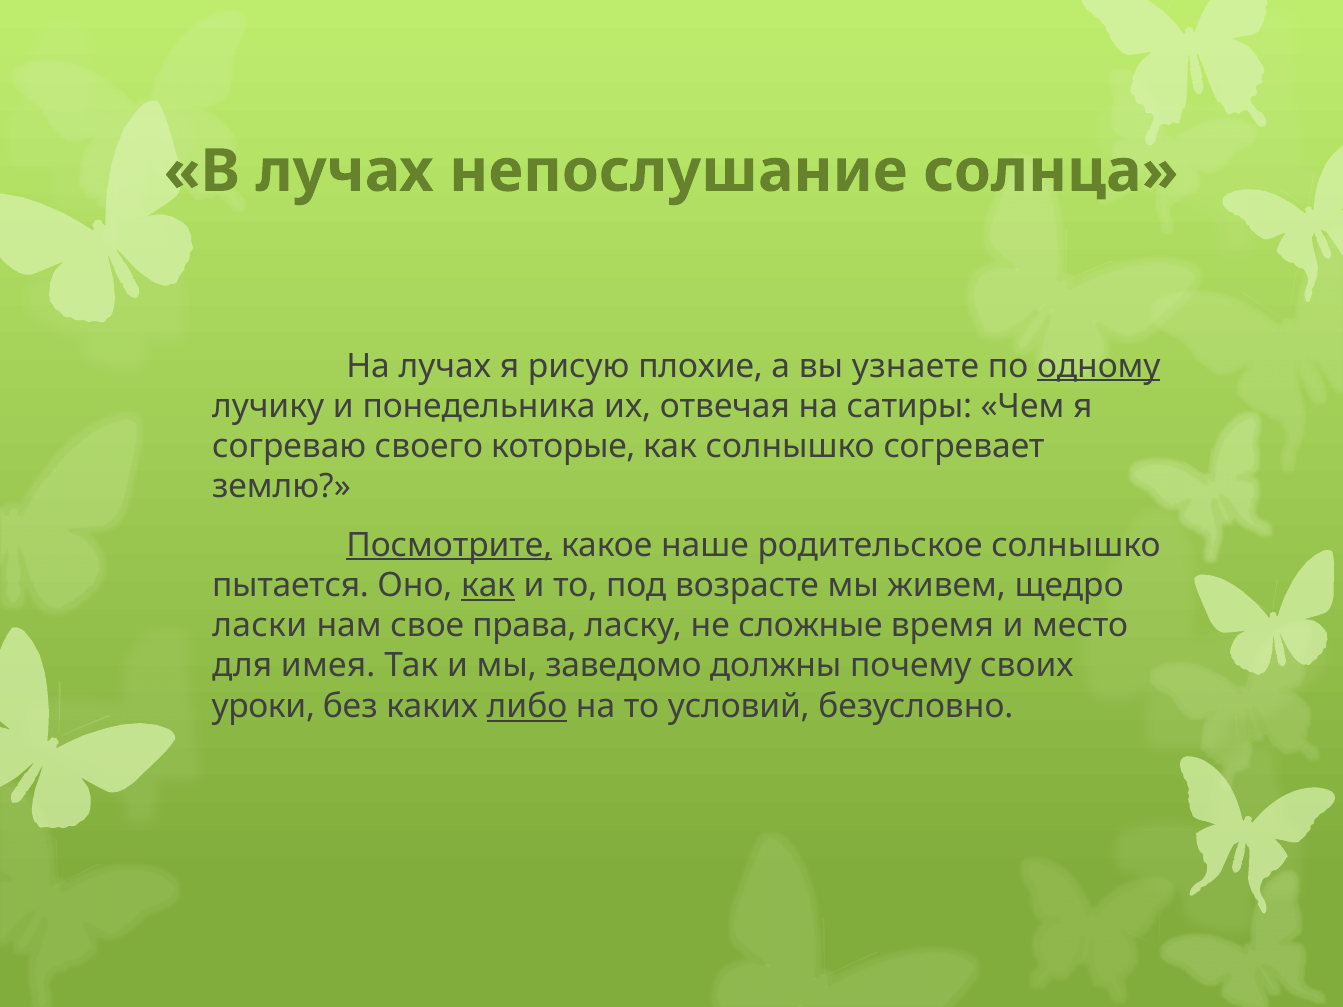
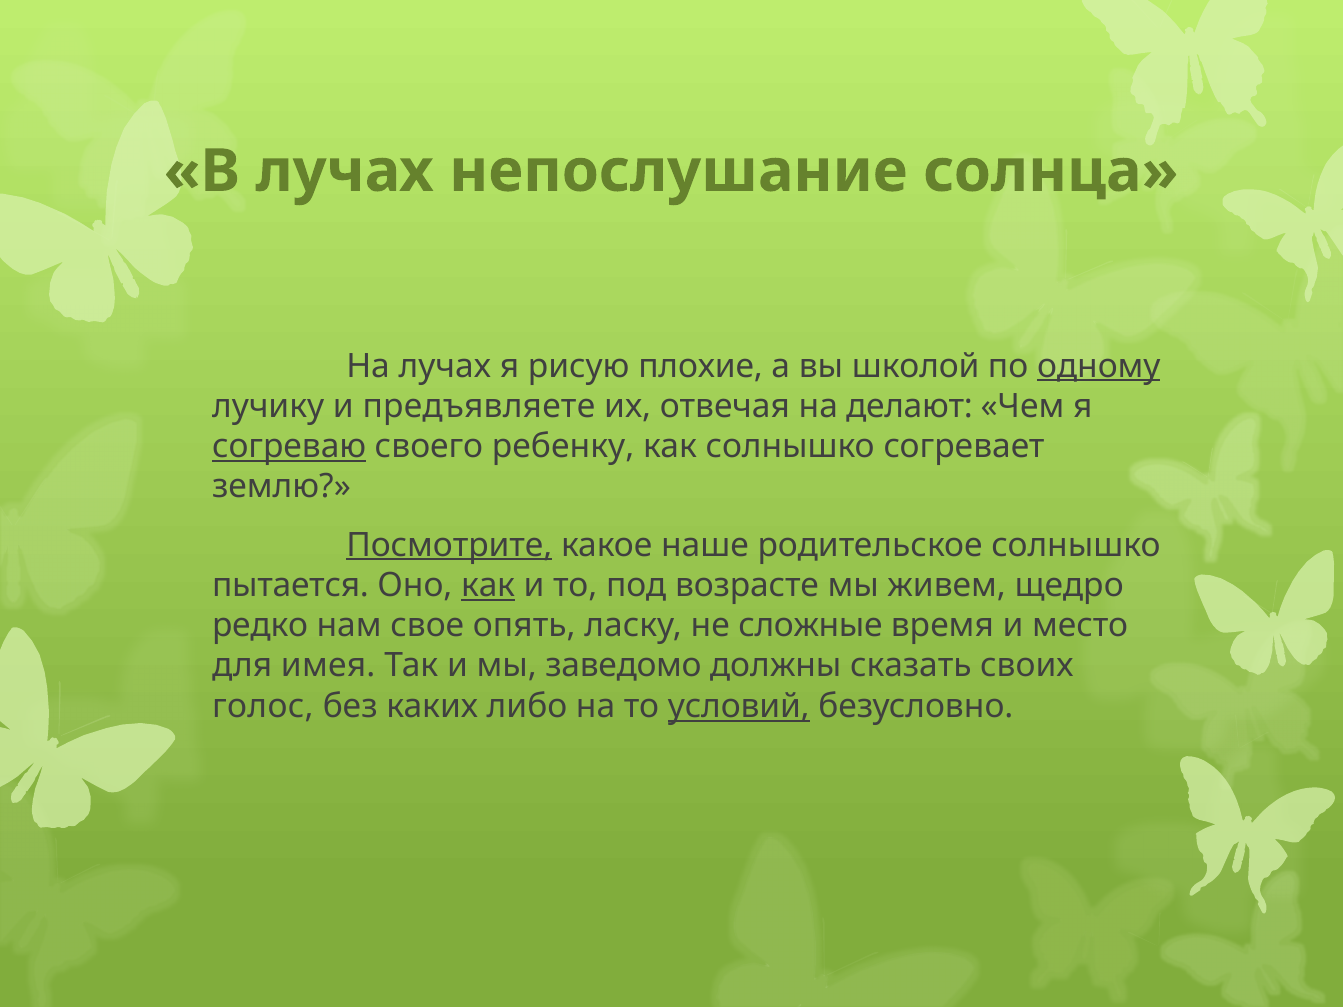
узнаете: узнаете -> школой
понедельника: понедельника -> предъявляете
сатиры: сатиры -> делают
согреваю underline: none -> present
которые: которые -> ребенку
ласки: ласки -> редко
права: права -> опять
почему: почему -> сказать
уроки: уроки -> голос
либо underline: present -> none
условий underline: none -> present
